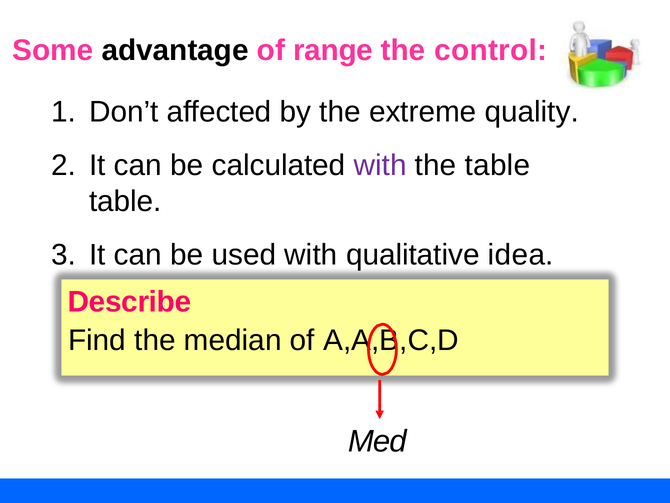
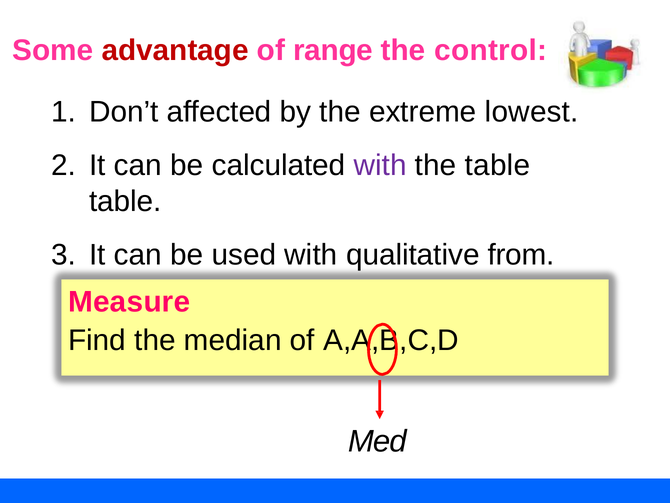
advantage colour: black -> red
quality: quality -> lowest
idea: idea -> from
Describe: Describe -> Measure
